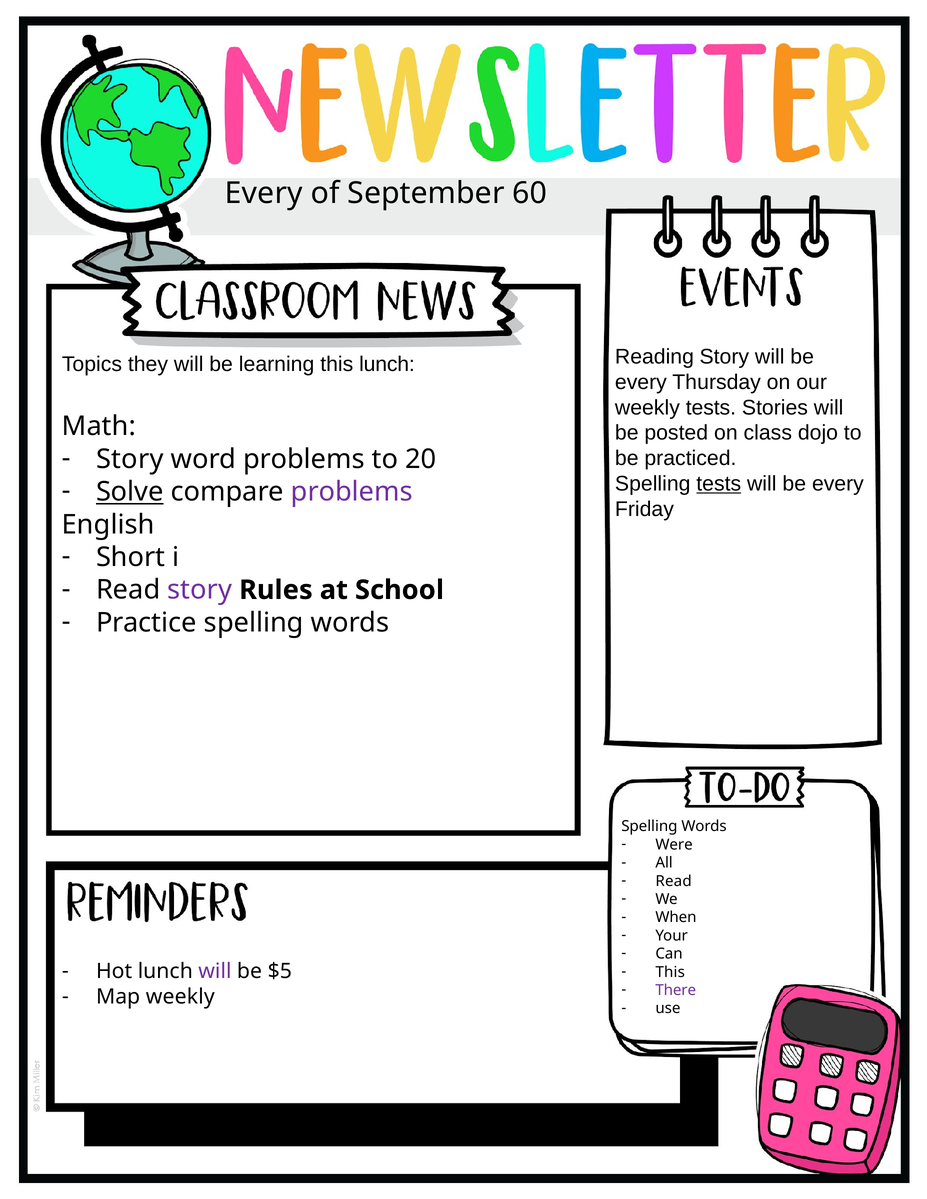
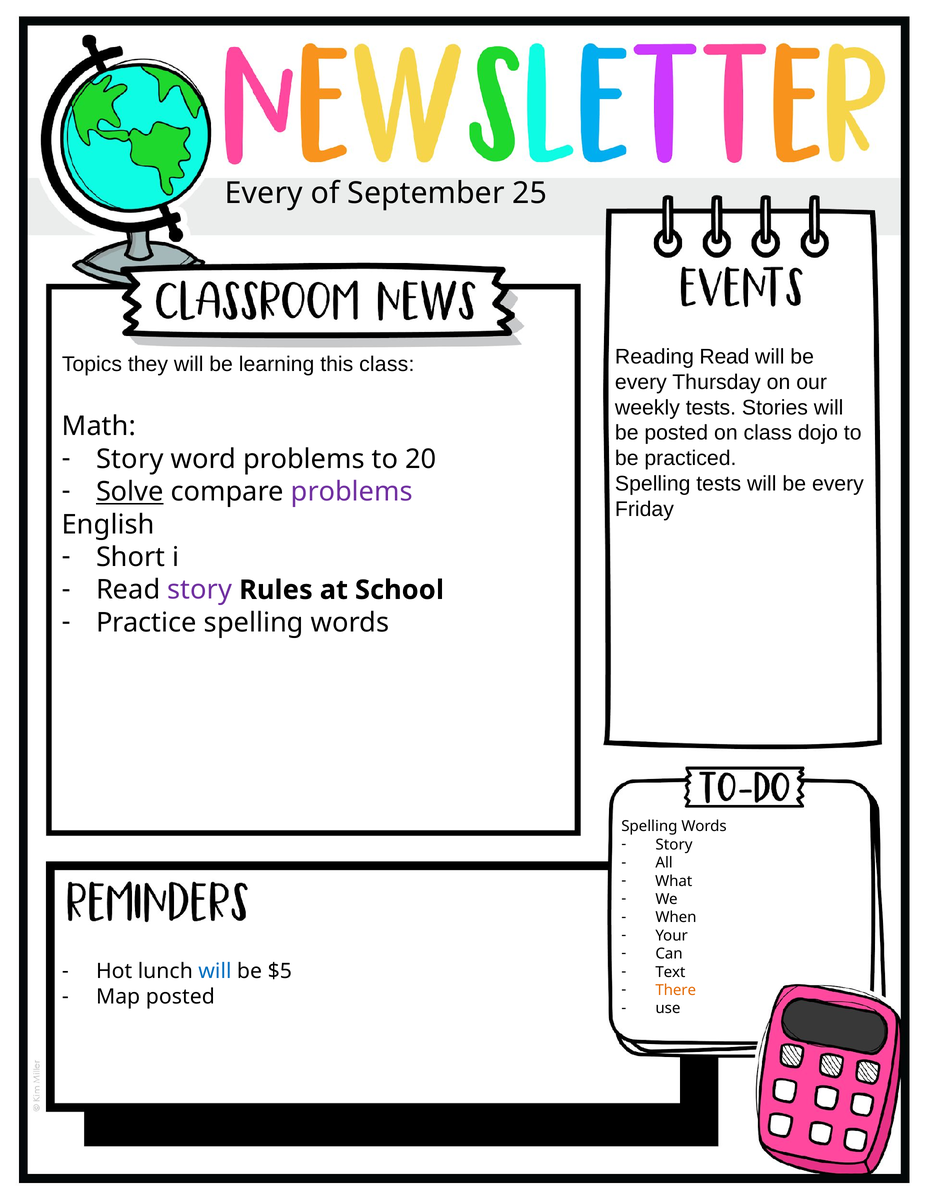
60: 60 -> 25
Reading Story: Story -> Read
this lunch: lunch -> class
tests at (719, 484) underline: present -> none
Were at (674, 845): Were -> Story
Read at (674, 882): Read -> What
This at (670, 973): This -> Text
will at (215, 972) colour: purple -> blue
There colour: purple -> orange
Map weekly: weekly -> posted
